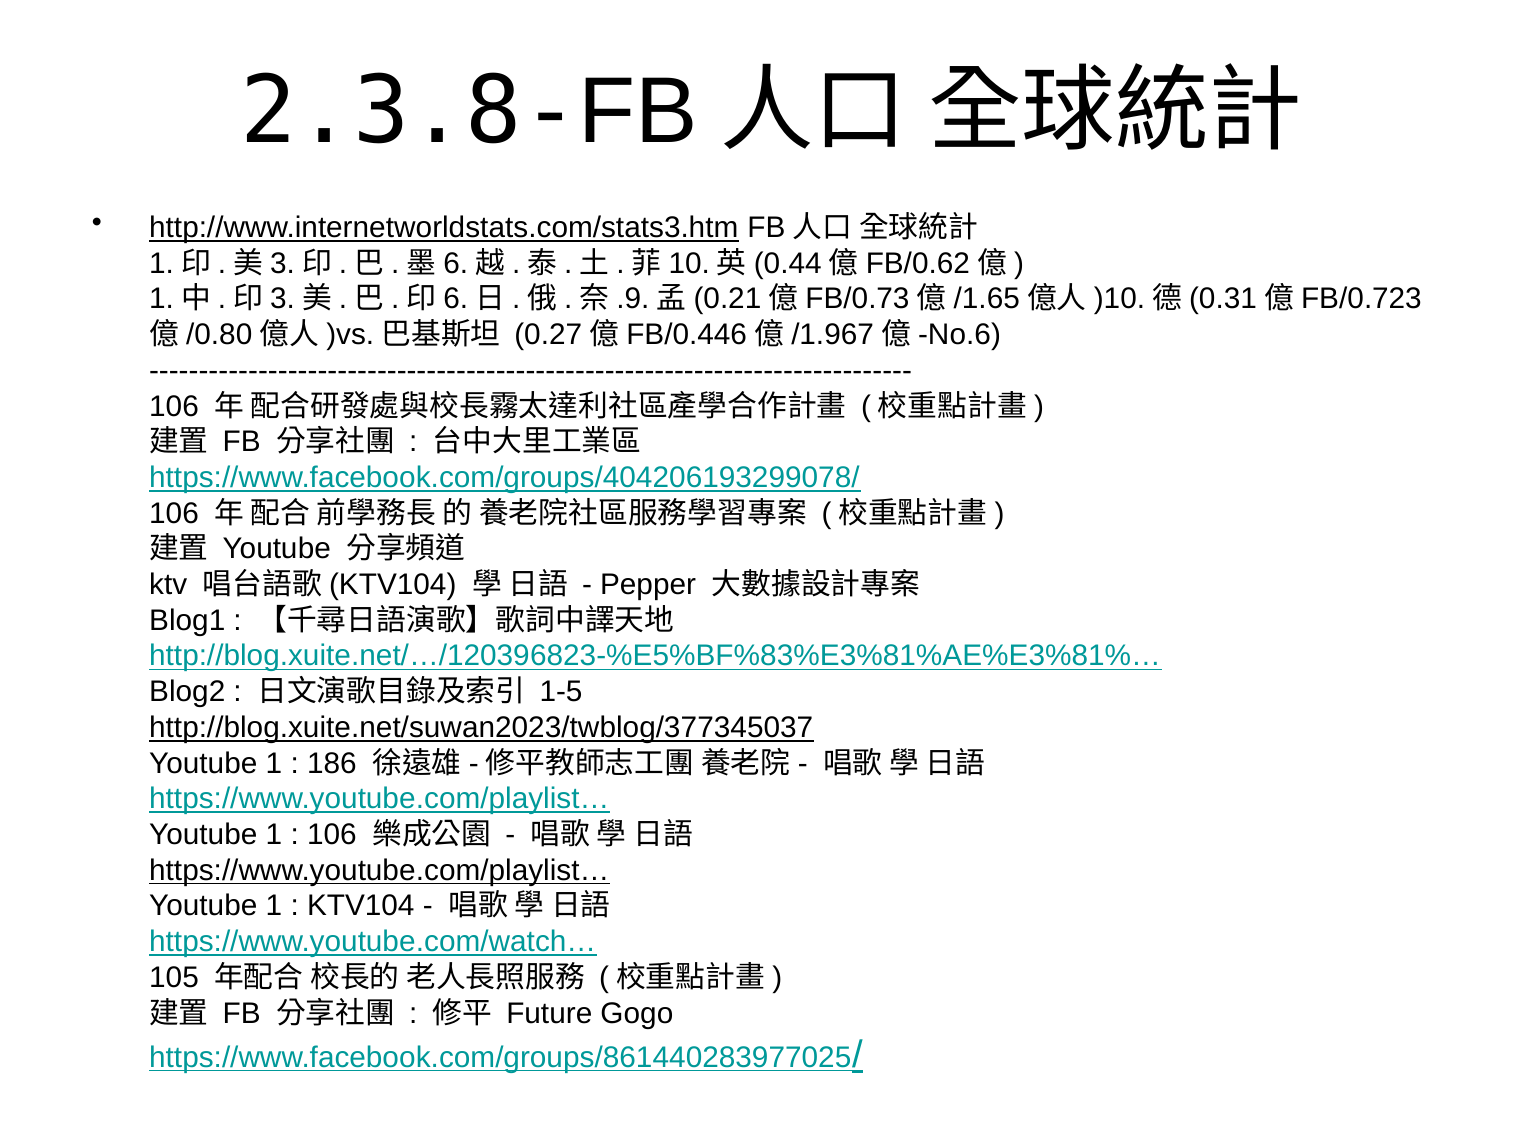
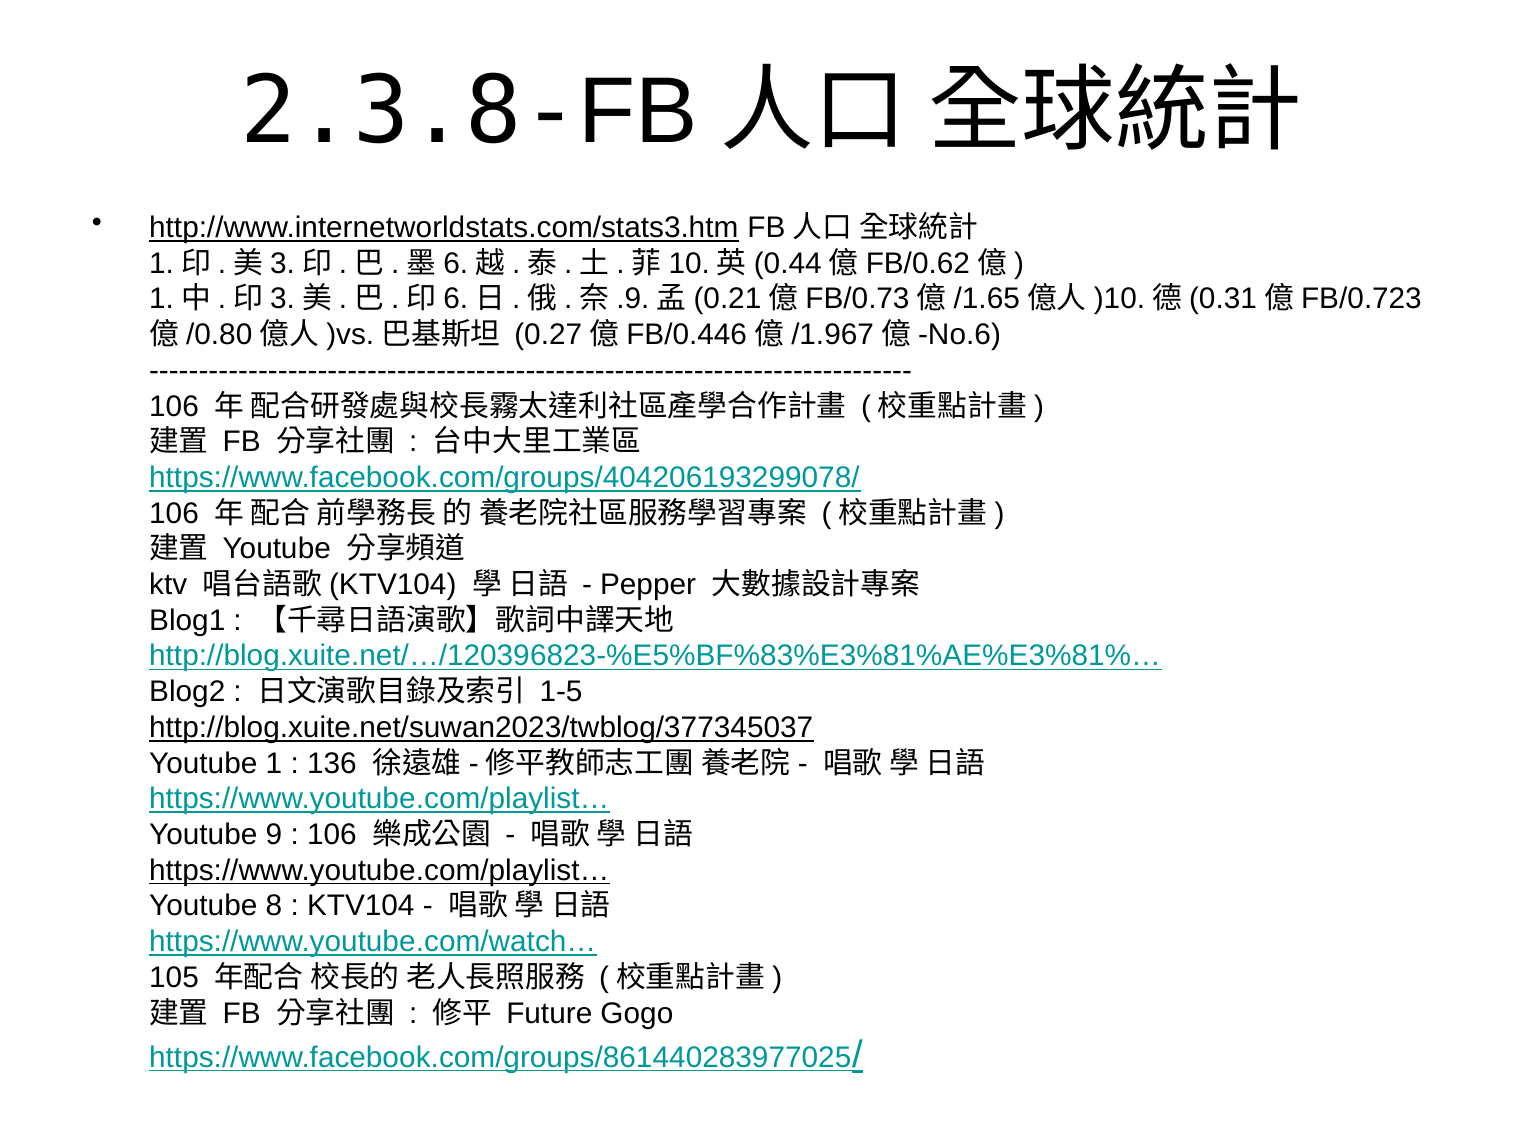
186: 186 -> 136
1 at (274, 835): 1 -> 9
1 at (274, 906): 1 -> 8
